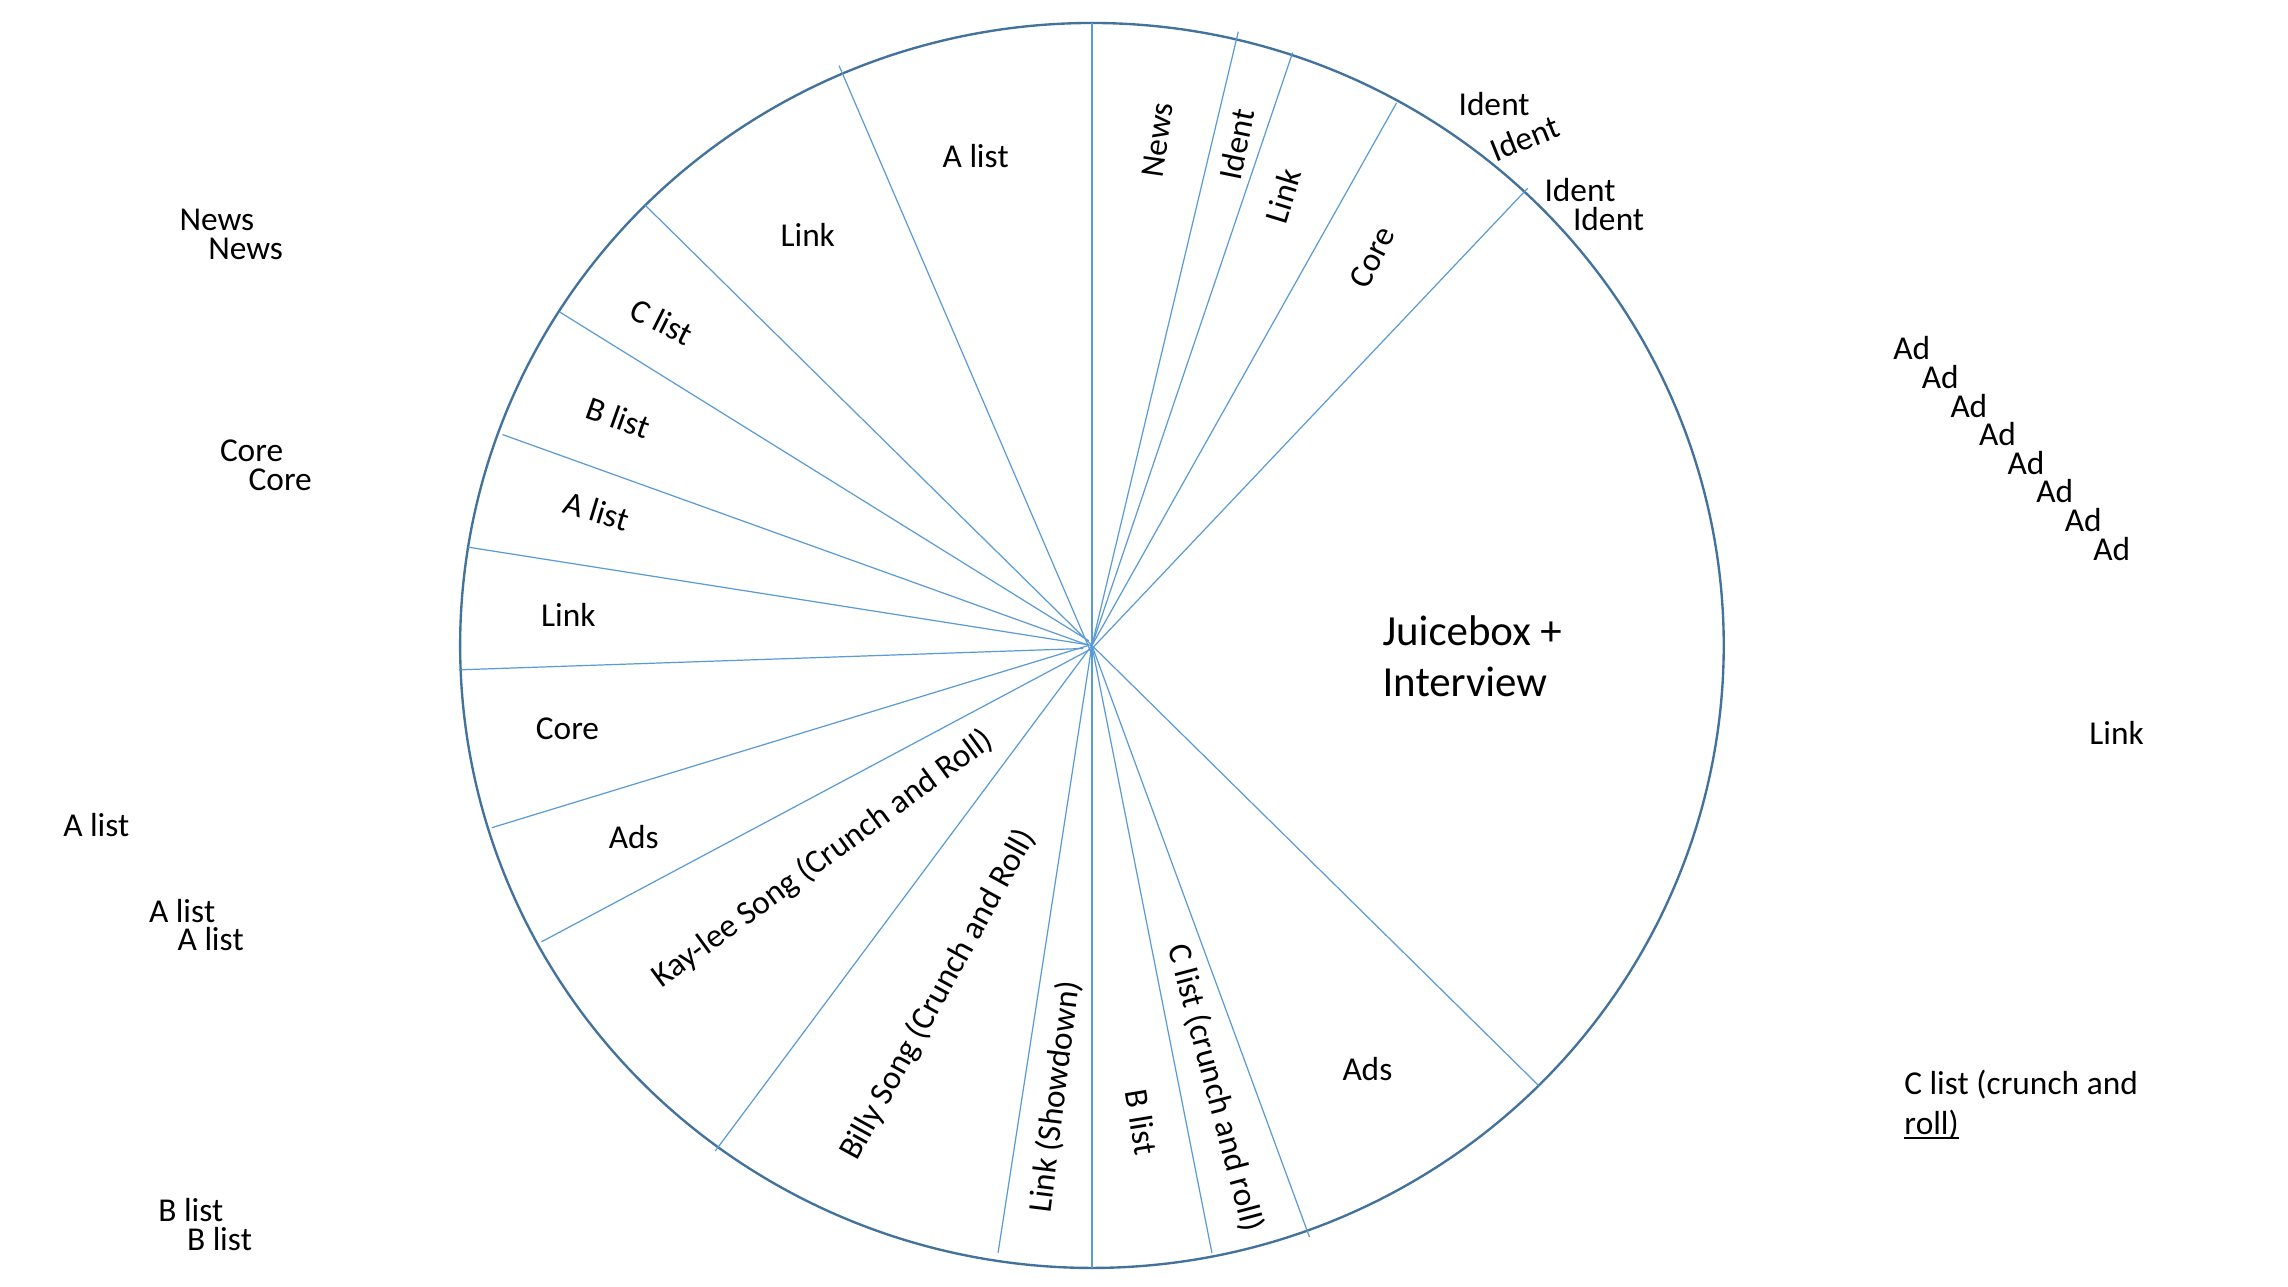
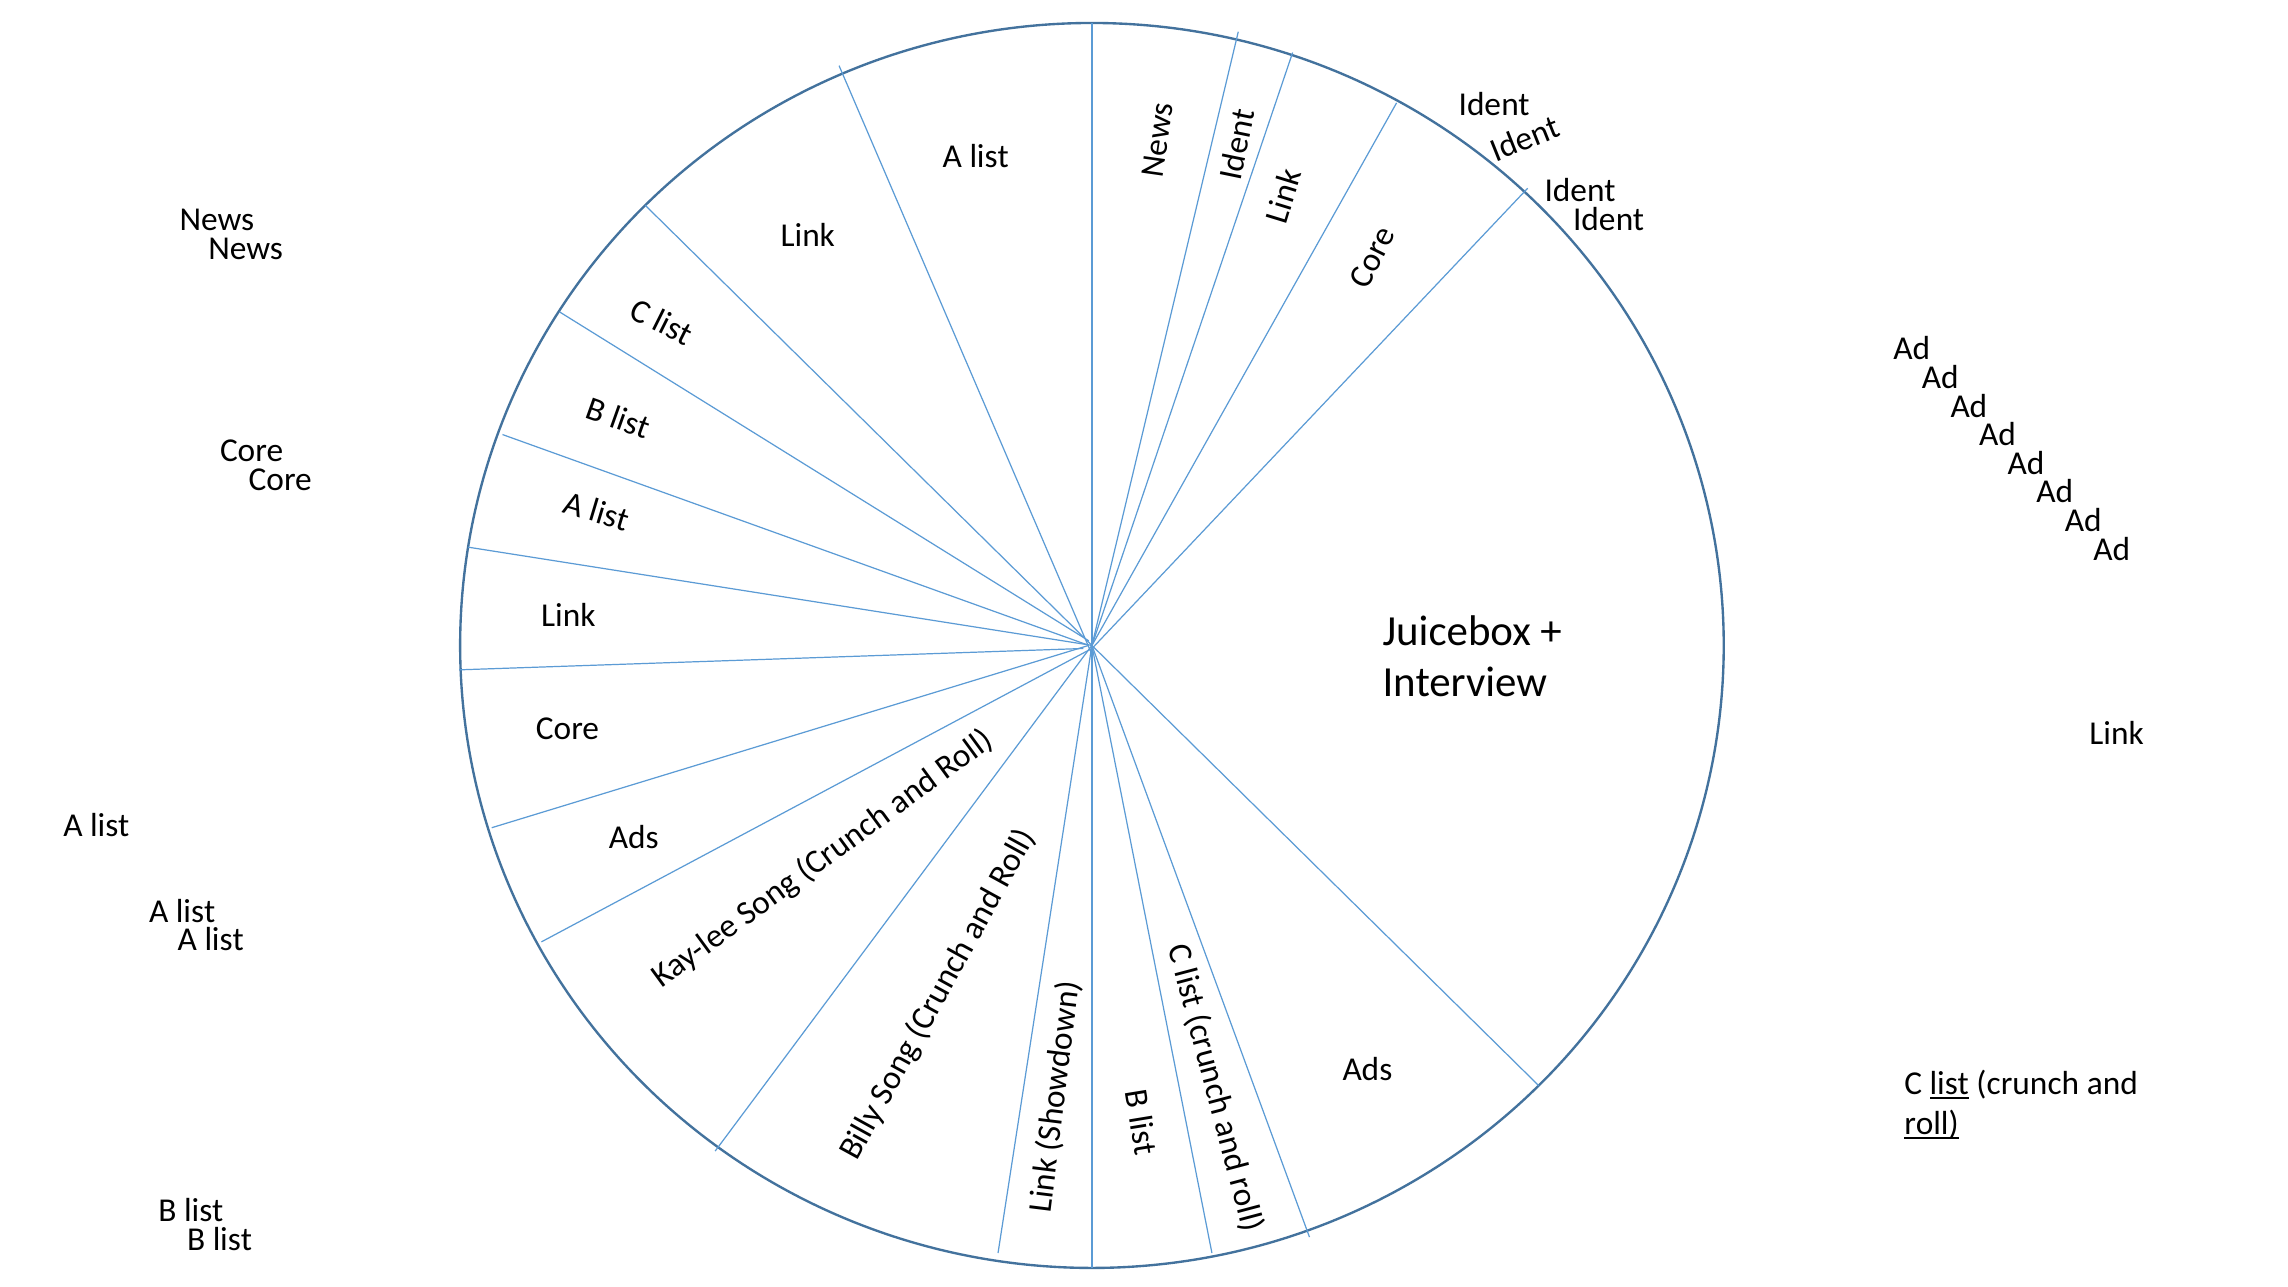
list at (1949, 1084) underline: none -> present
